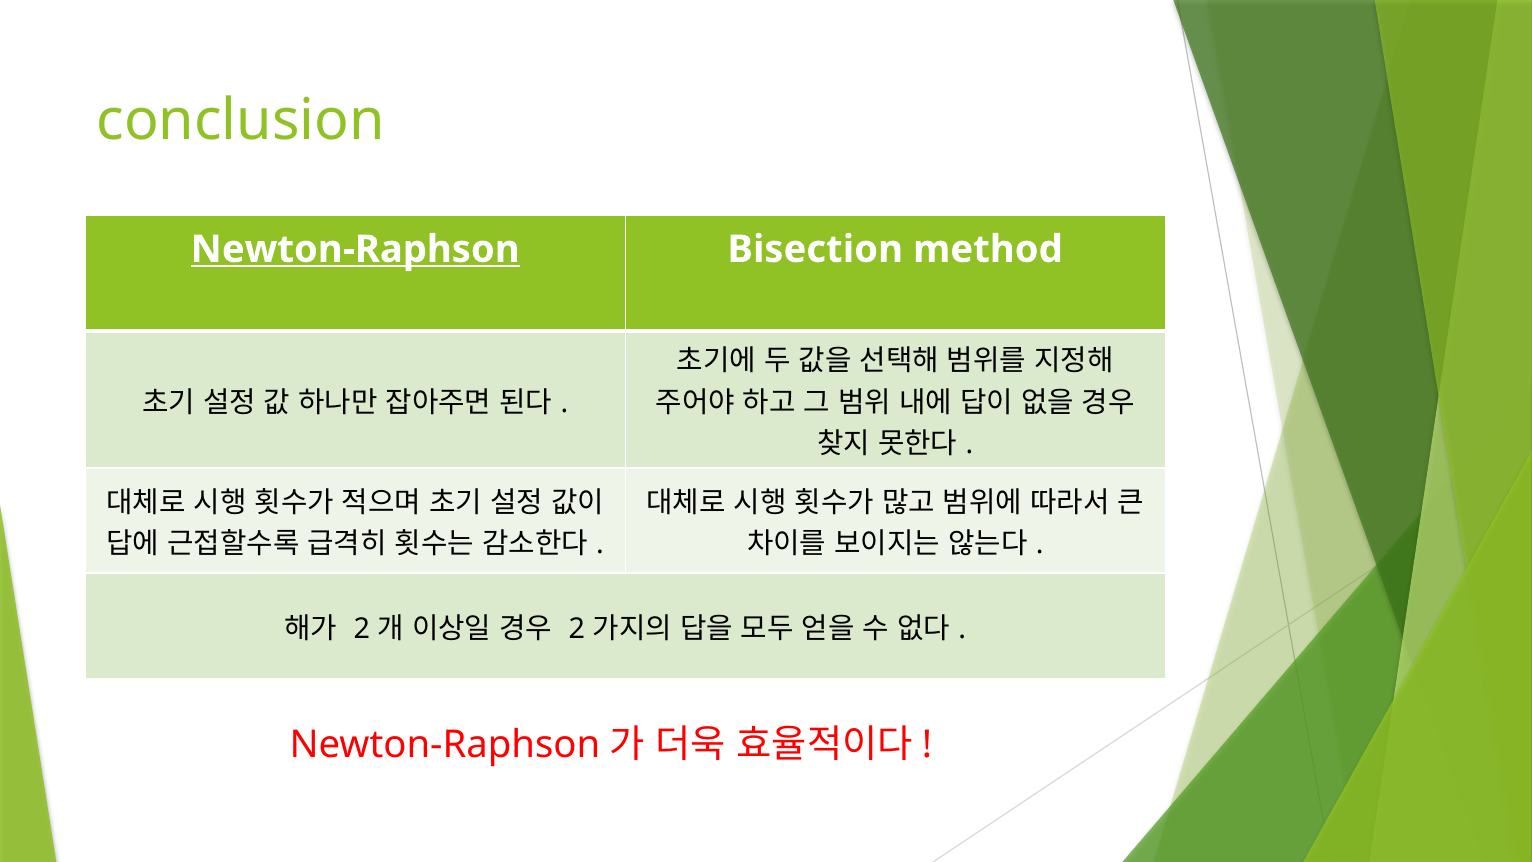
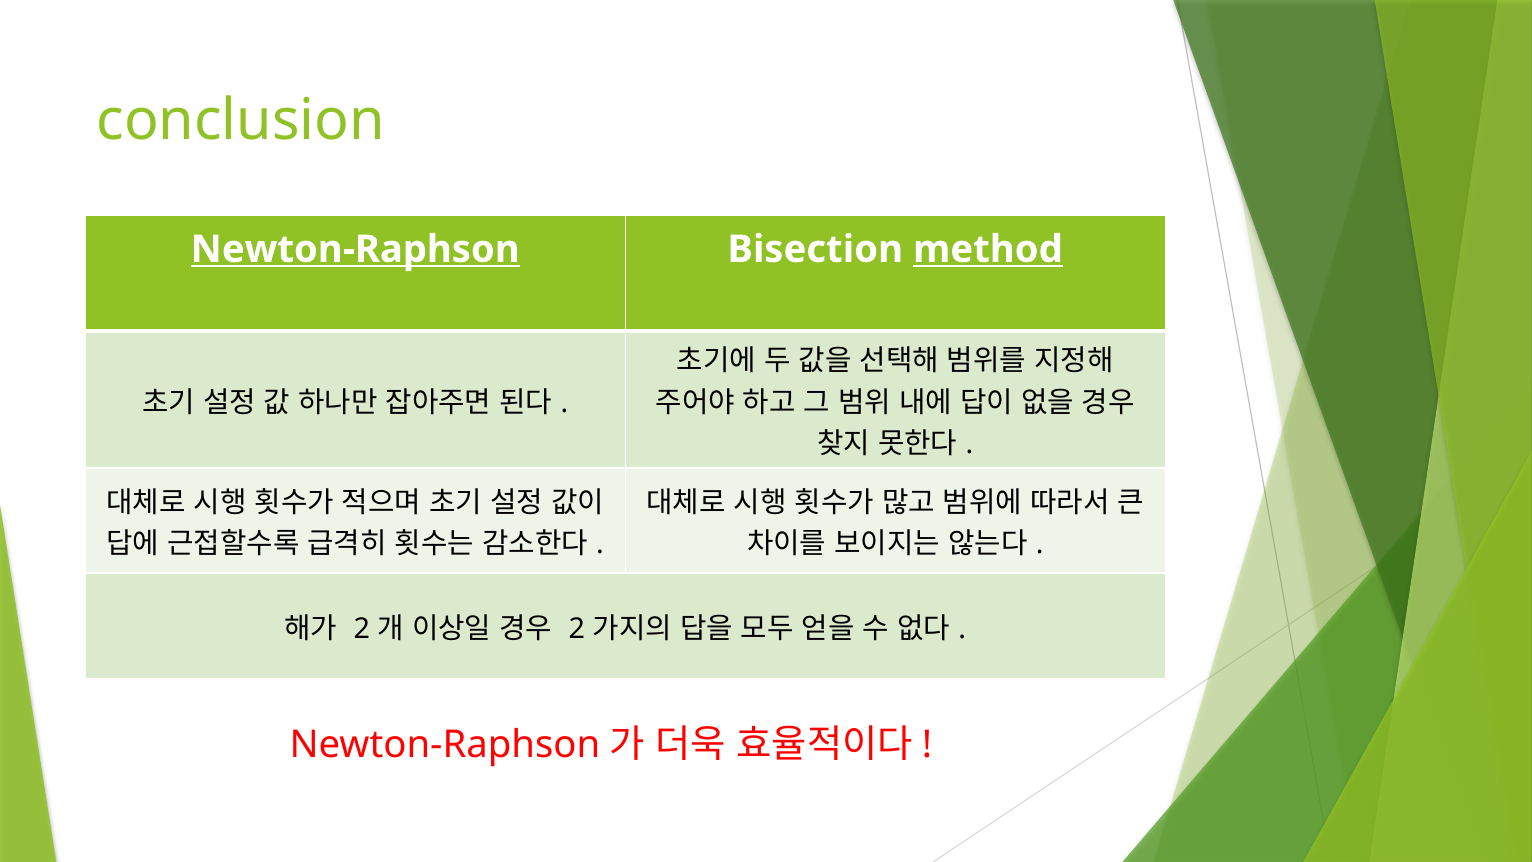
method underline: none -> present
